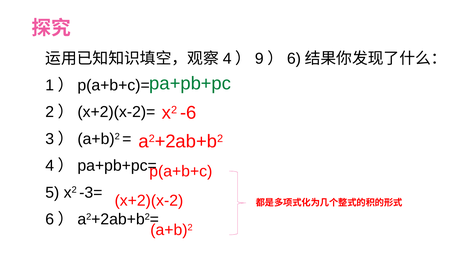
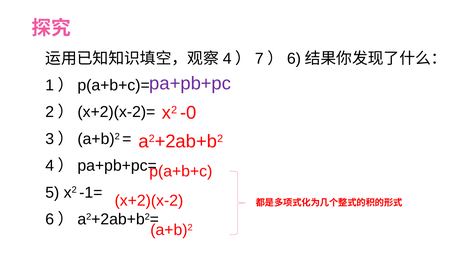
9: 9 -> 7
pa+pb+pc colour: green -> purple
-6: -6 -> -0
-3=: -3= -> -1=
